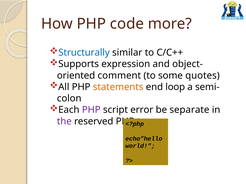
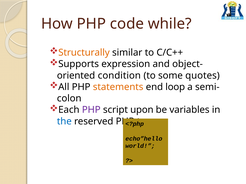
more: more -> while
Structurally colour: blue -> orange
comment: comment -> condition
error: error -> upon
separate: separate -> variables
the colour: purple -> blue
